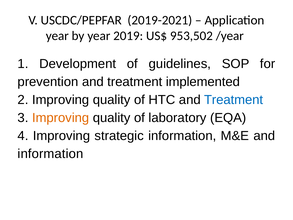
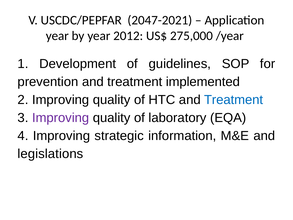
2019-2021: 2019-2021 -> 2047-2021
2019: 2019 -> 2012
953,502: 953,502 -> 275,000
Improving at (61, 118) colour: orange -> purple
information at (50, 154): information -> legislations
